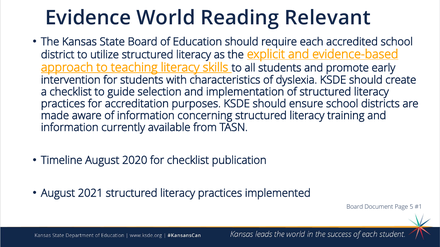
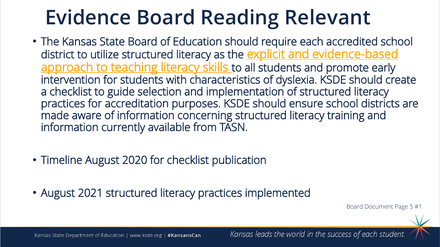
Evidence World: World -> Board
